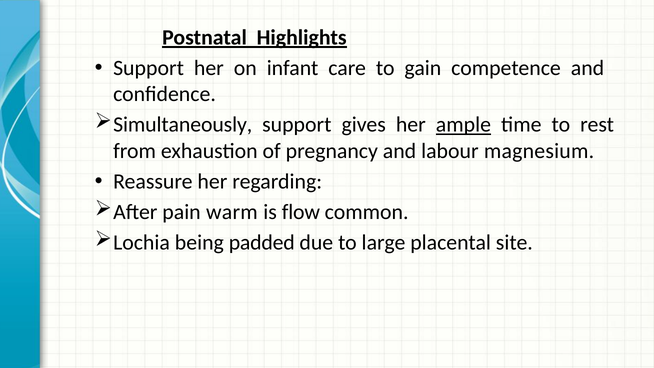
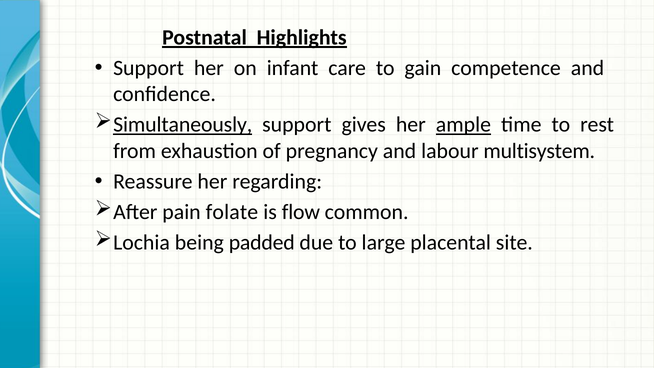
Simultaneously underline: none -> present
magnesium: magnesium -> multisystem
warm: warm -> folate
